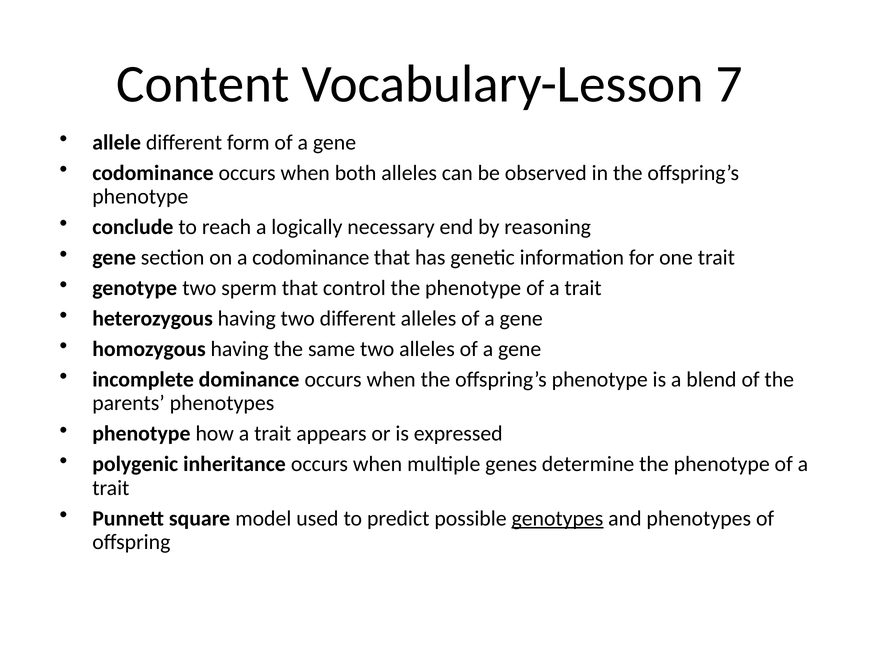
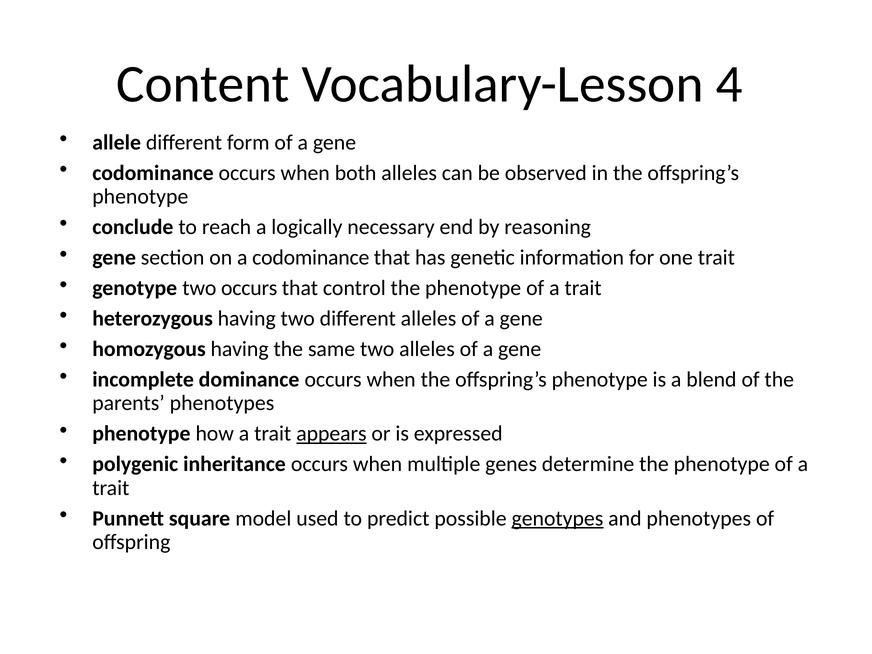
7: 7 -> 4
two sperm: sperm -> occurs
appears underline: none -> present
